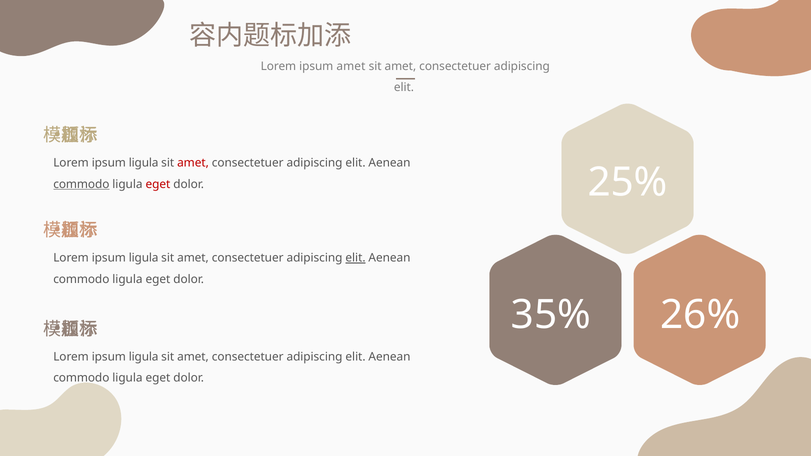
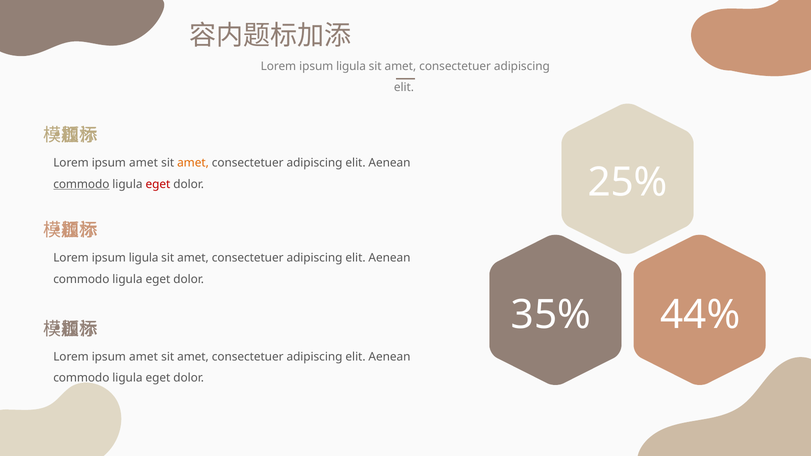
amet at (351, 66): amet -> ligula
ligula at (144, 163): ligula -> amet
amet at (193, 163) colour: red -> orange
elit at (355, 258) underline: present -> none
26%: 26% -> 44%
ligula at (144, 357): ligula -> amet
